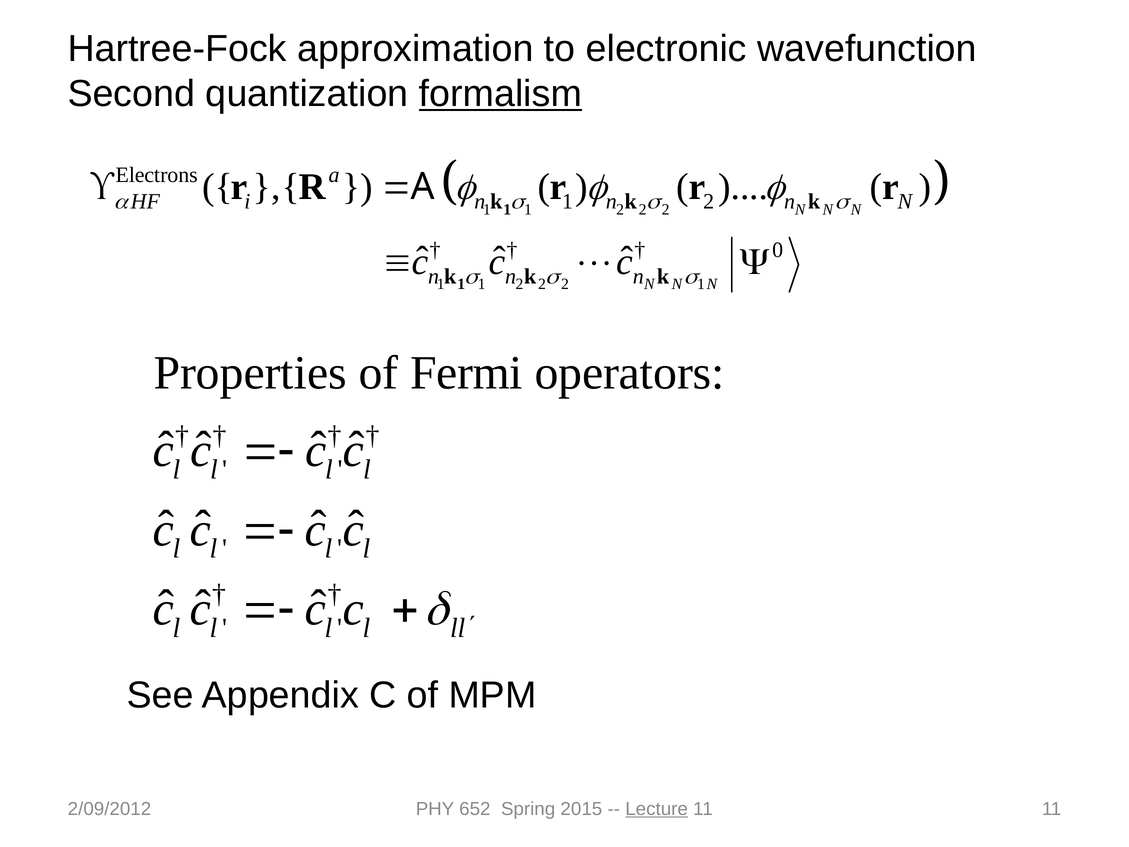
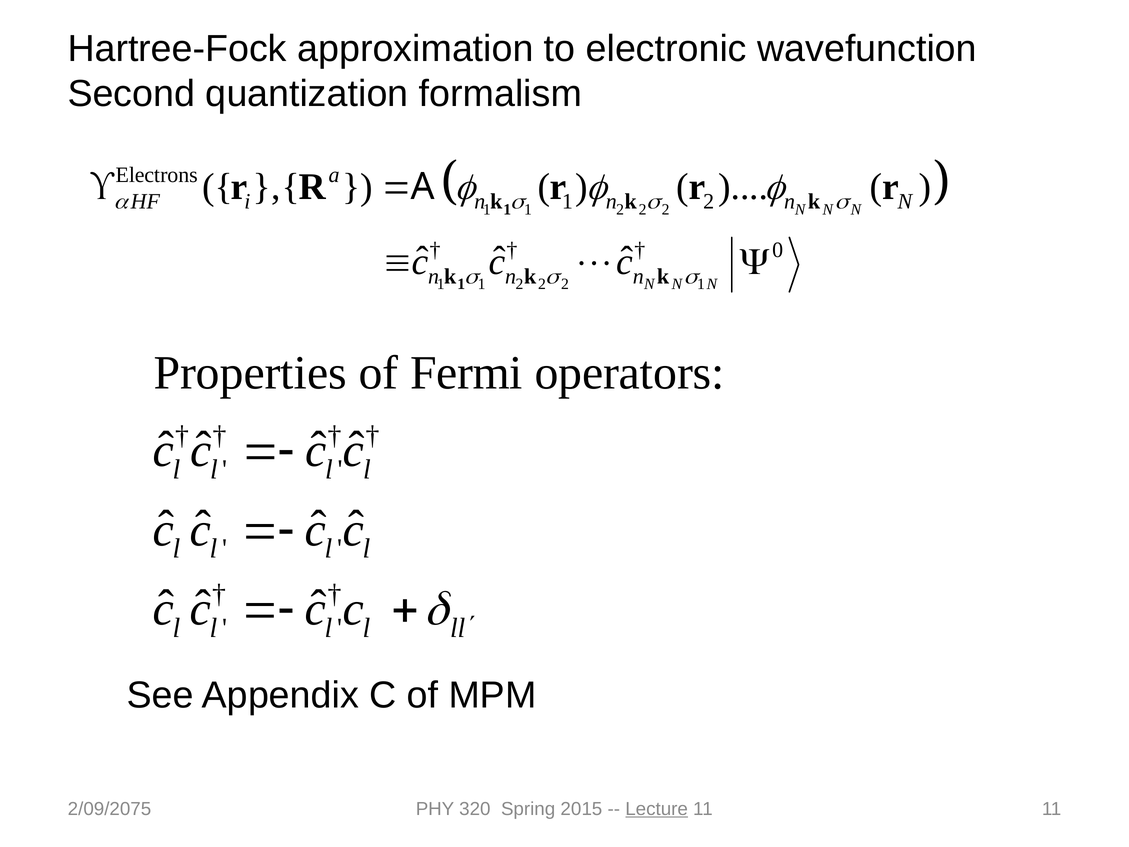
formalism underline: present -> none
2/09/2012: 2/09/2012 -> 2/09/2075
652: 652 -> 320
